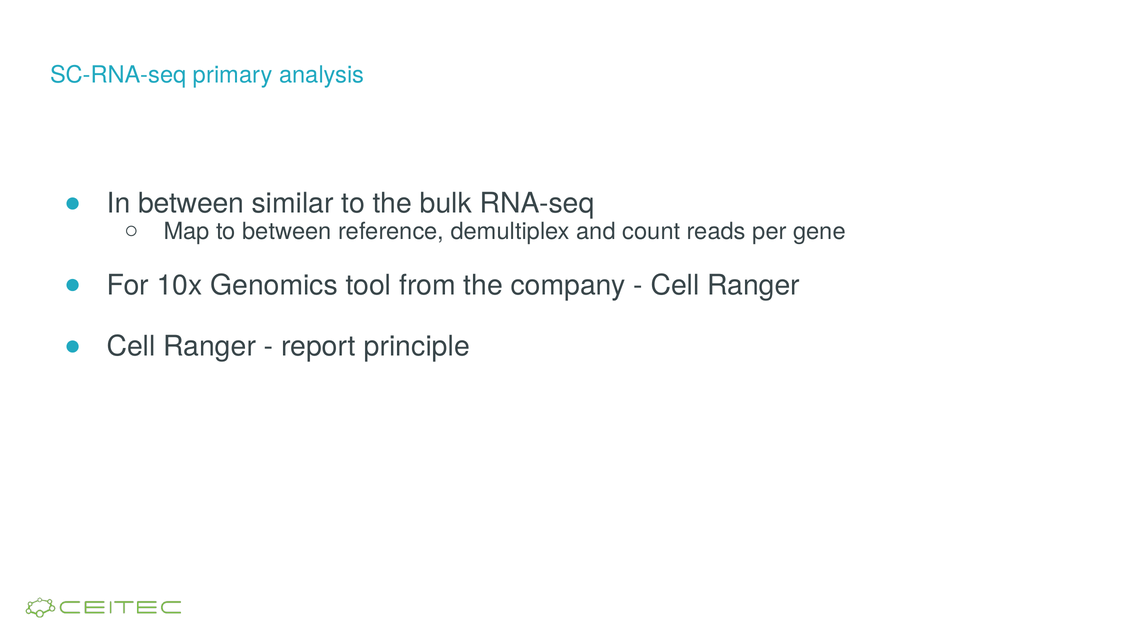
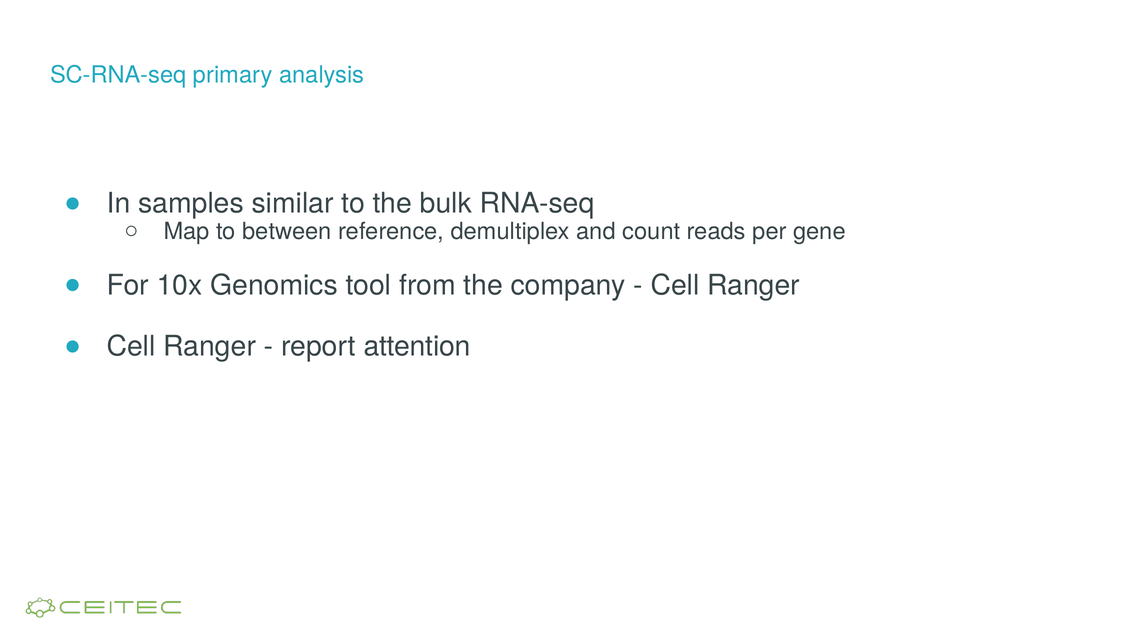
In between: between -> samples
principle: principle -> attention
